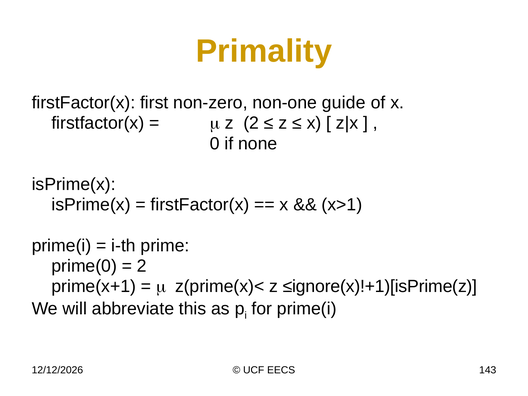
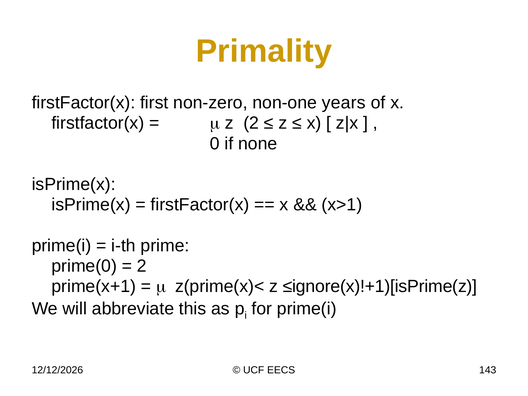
guide: guide -> years
